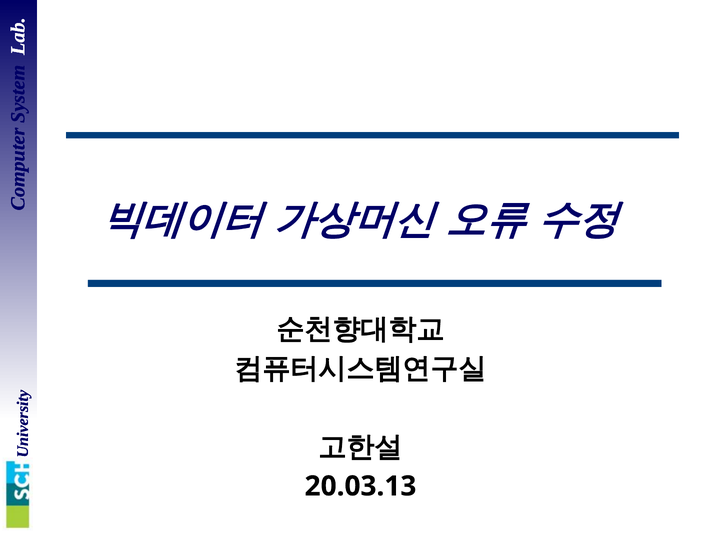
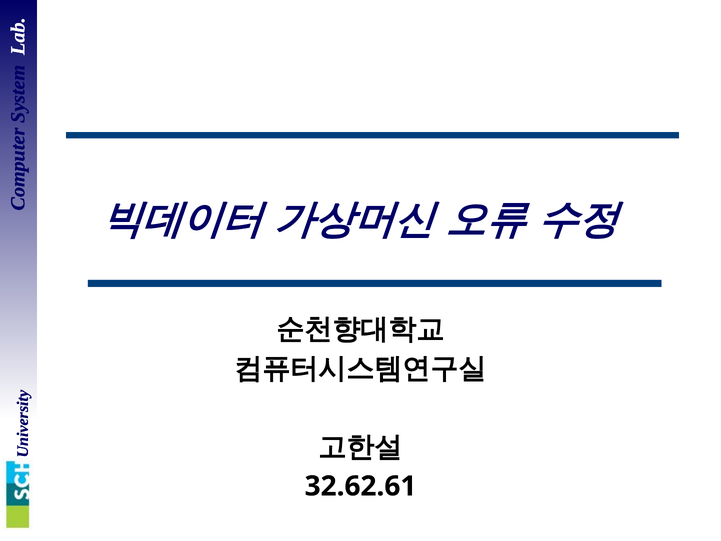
20.03.13: 20.03.13 -> 32.62.61
